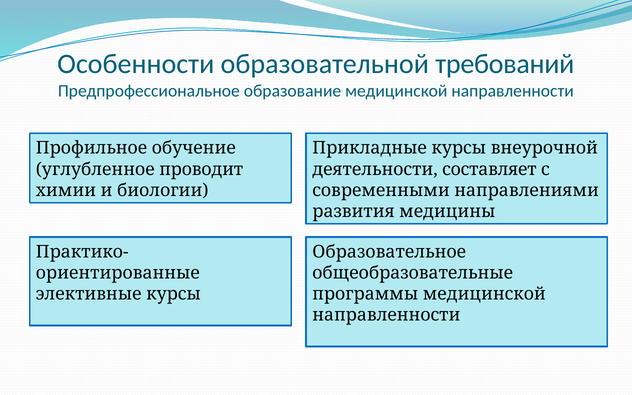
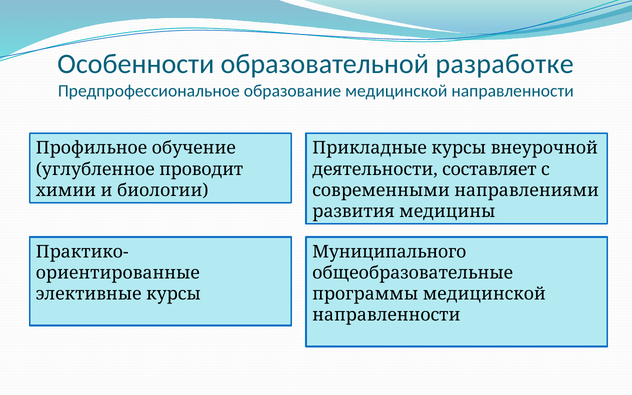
требований: требований -> разработке
Образовательное: Образовательное -> Муниципального
